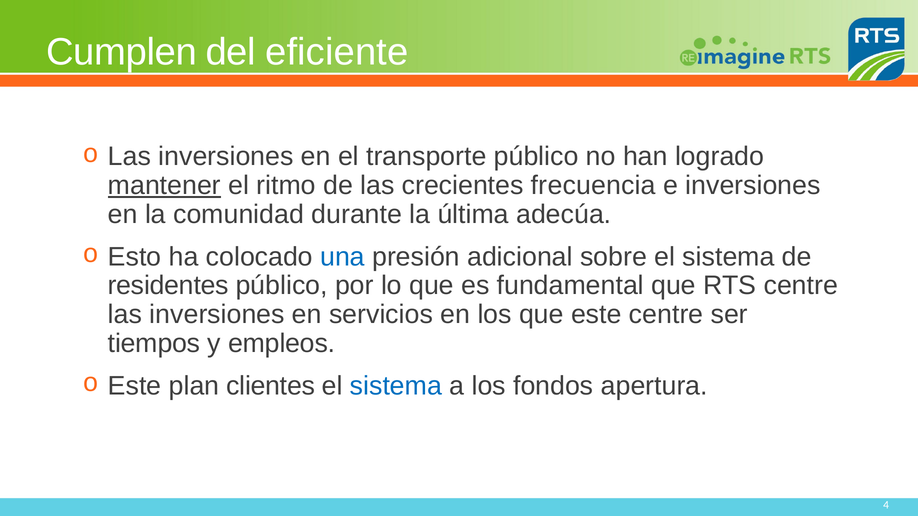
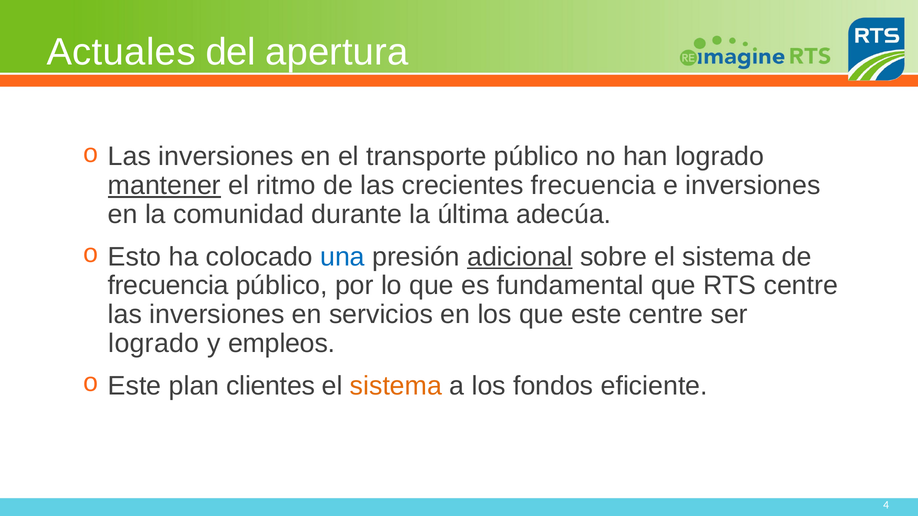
Cumplen: Cumplen -> Actuales
eficiente: eficiente -> apertura
adicional underline: none -> present
residentes at (168, 286): residentes -> frecuencia
tiempos at (154, 344): tiempos -> logrado
sistema at (396, 386) colour: blue -> orange
apertura: apertura -> eficiente
